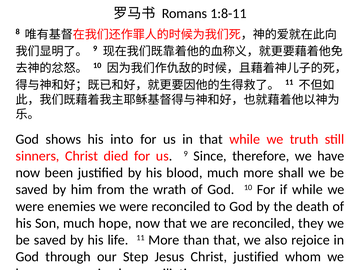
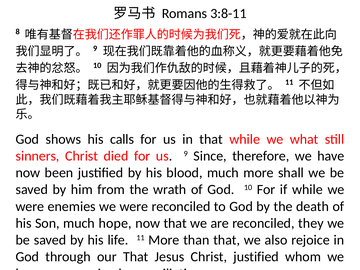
1:8-11: 1:8-11 -> 3:8-11
into: into -> calls
truth: truth -> what
our Step: Step -> That
